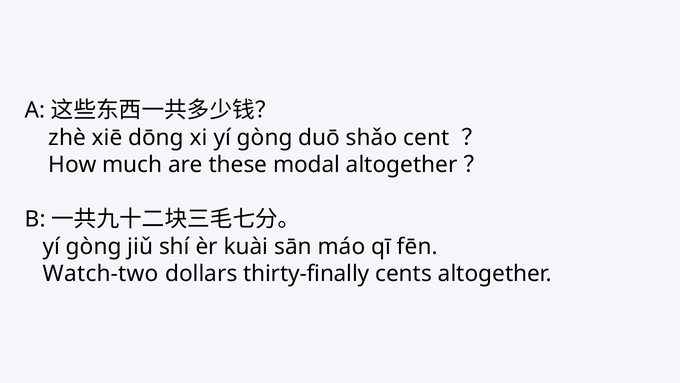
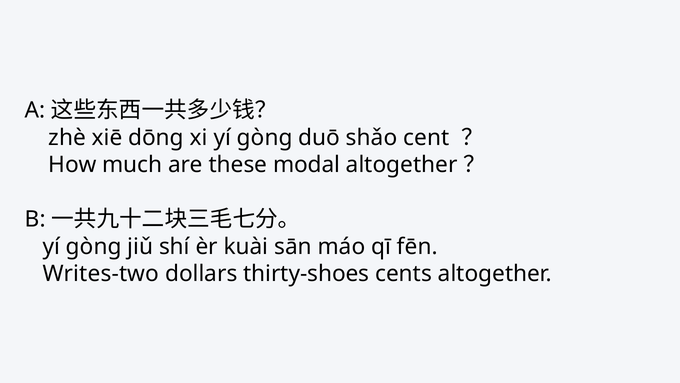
Watch-two: Watch-two -> Writes-two
thirty-finally: thirty-finally -> thirty-shoes
